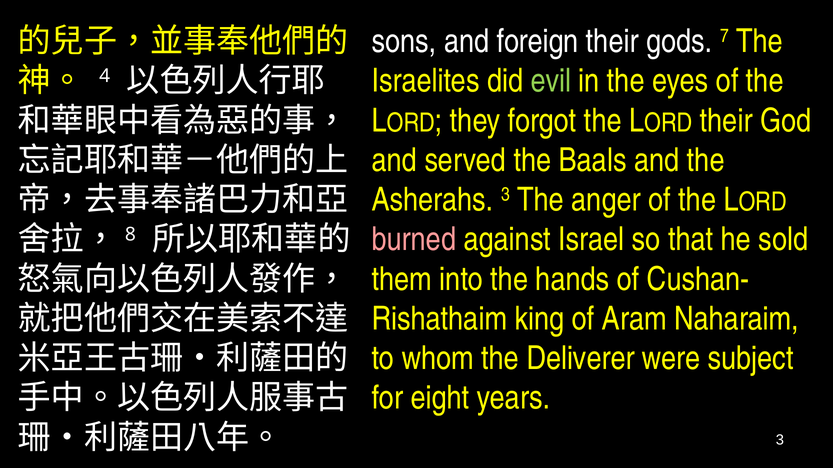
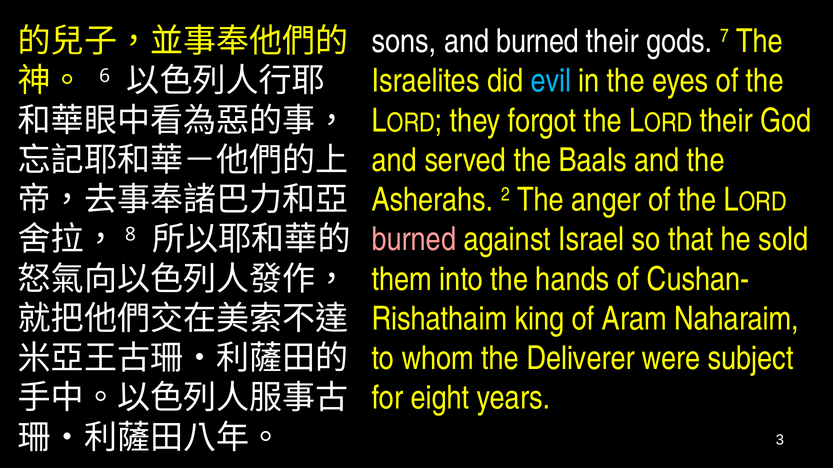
and foreign: foreign -> burned
evil colour: light green -> light blue
4: 4 -> 6
Asherahs 3: 3 -> 2
